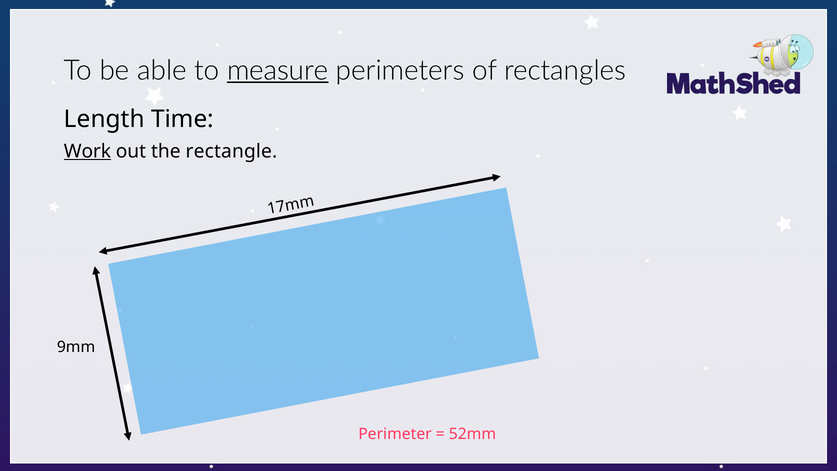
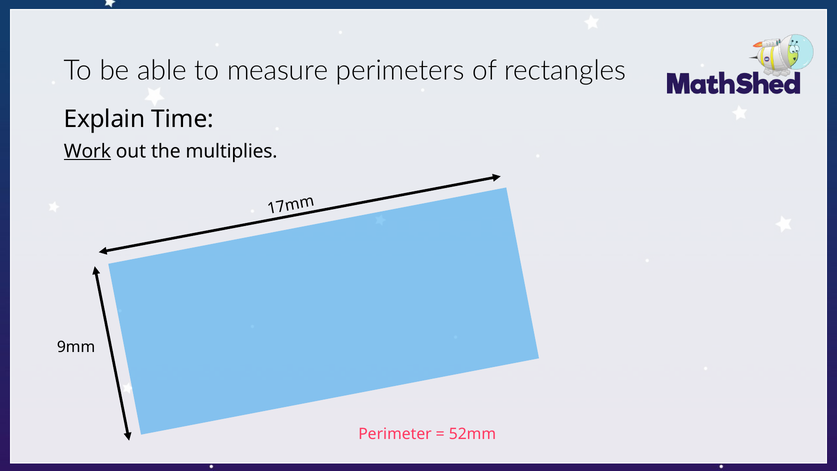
measure underline: present -> none
Length: Length -> Explain
rectangle: rectangle -> multiplies
